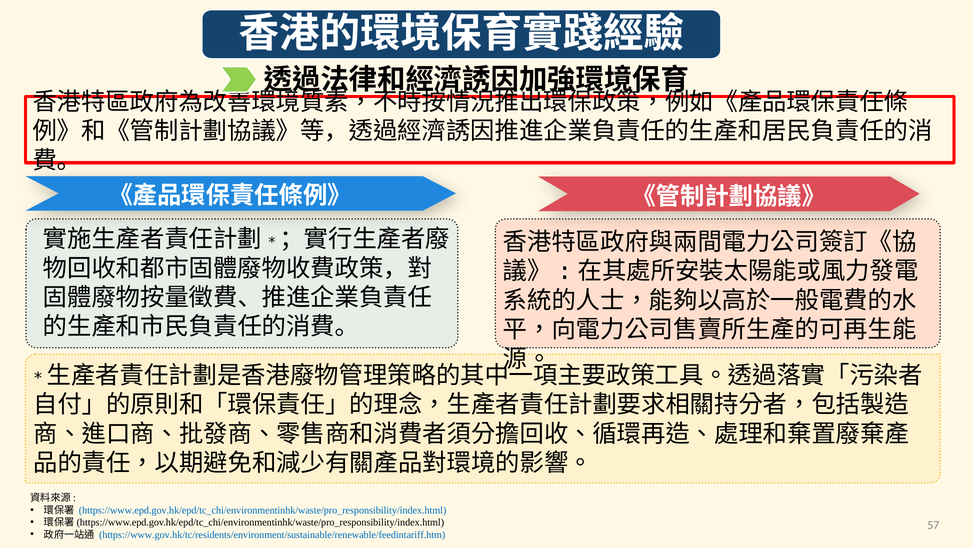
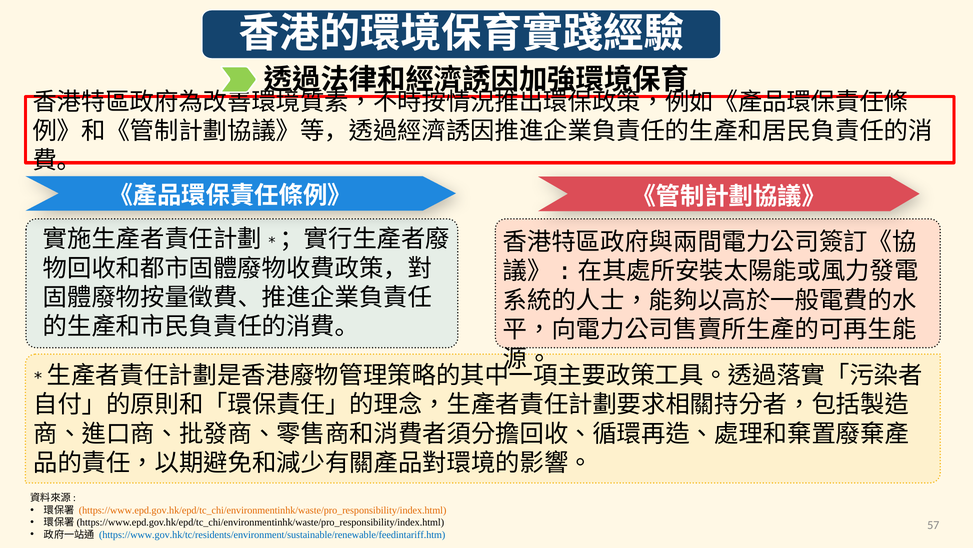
https://www.epd.gov.hk/epd/tc_chi/environmentinhk/waste/pro_responsibility/index.html colour: blue -> orange
